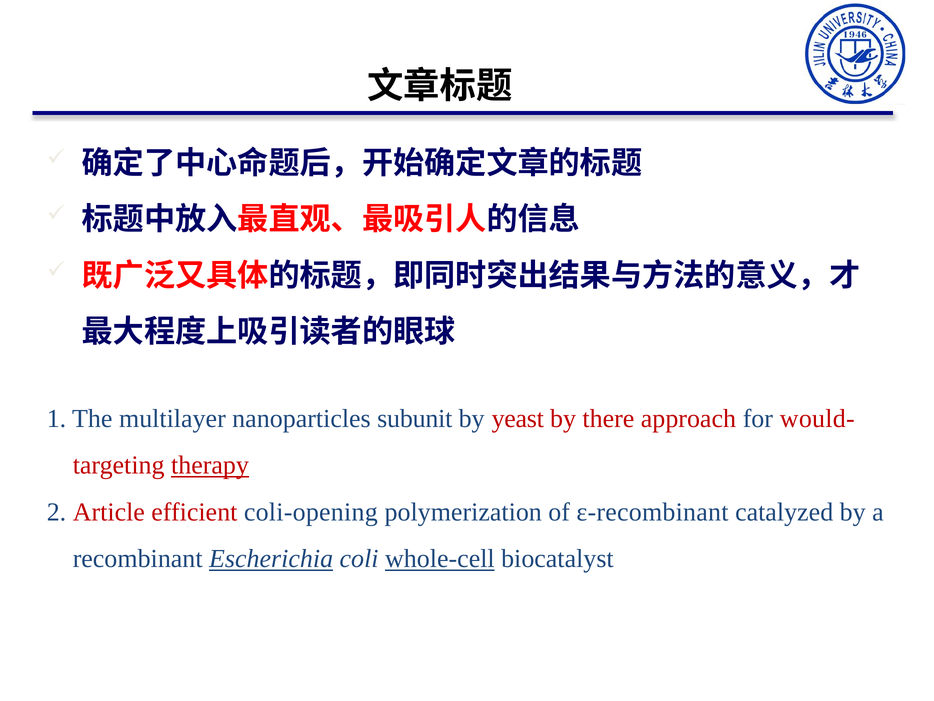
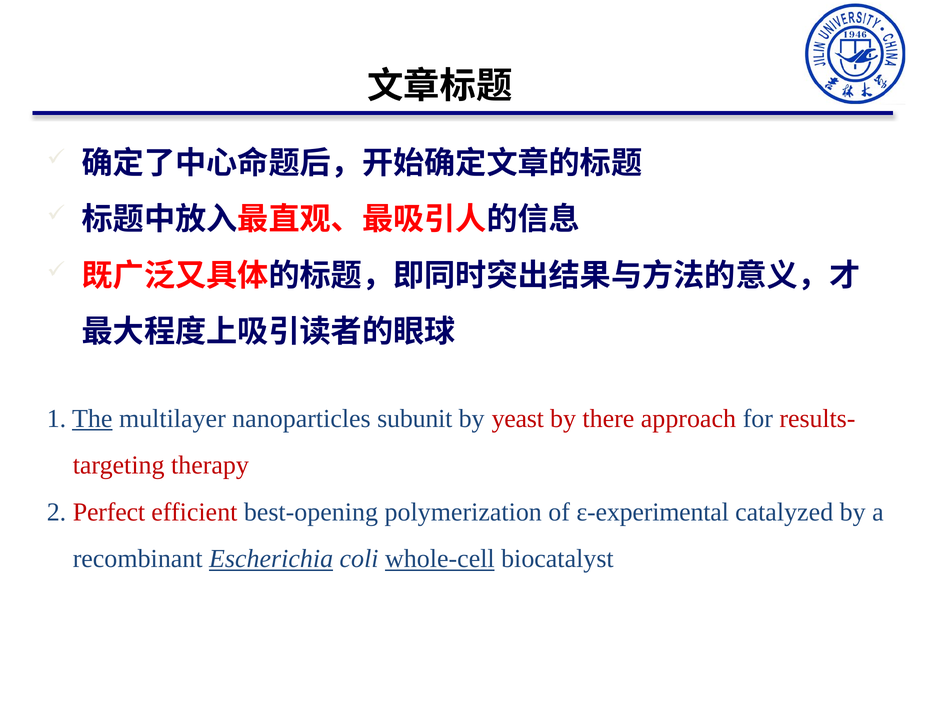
The underline: none -> present
would-: would- -> results-
therapy underline: present -> none
Article: Article -> Perfect
coli-opening: coli-opening -> best-opening
ε-recombinant: ε-recombinant -> ε-experimental
